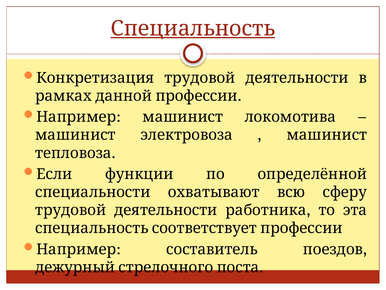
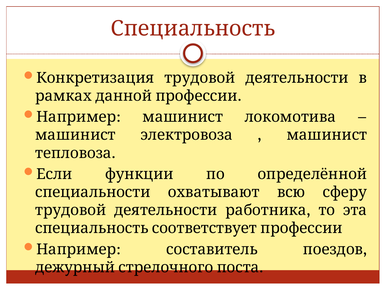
Специальность underline: present -> none
